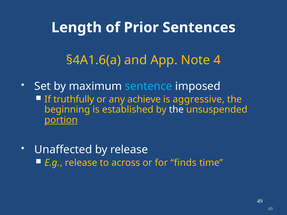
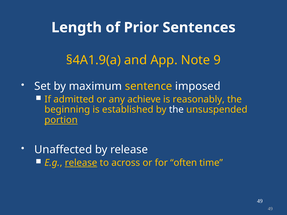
§4A1.6(a: §4A1.6(a -> §4A1.9(a
4: 4 -> 9
sentence colour: light blue -> yellow
truthfully: truthfully -> admitted
aggressive: aggressive -> reasonably
release at (81, 163) underline: none -> present
finds: finds -> often
